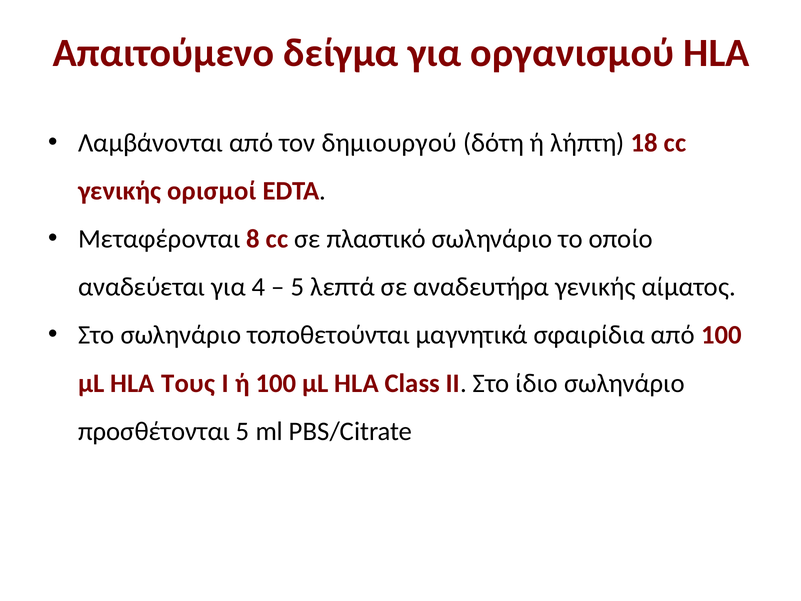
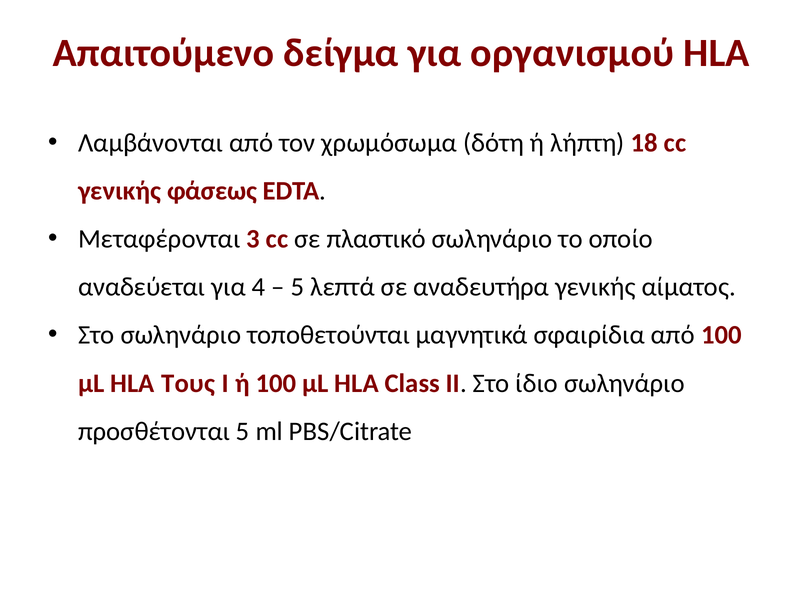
δημιουργού: δημιουργού -> χρωμόσωμα
ορισμοί: ορισμοί -> φάσεως
8: 8 -> 3
